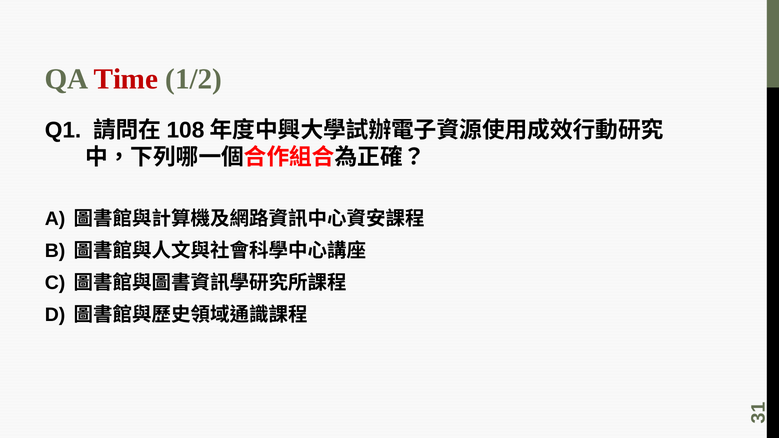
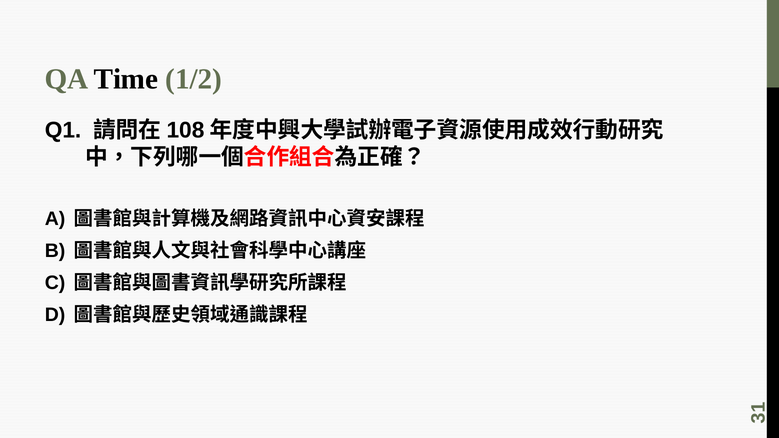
Time colour: red -> black
